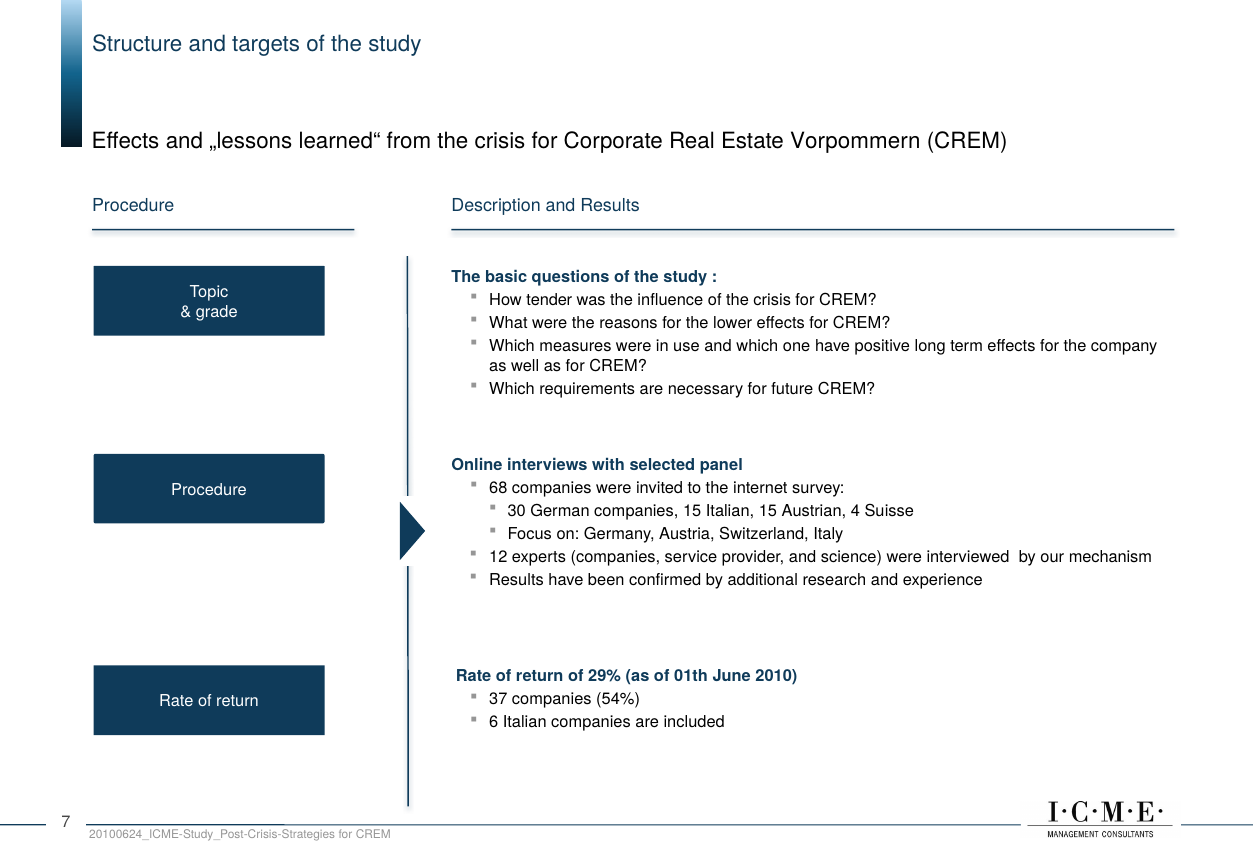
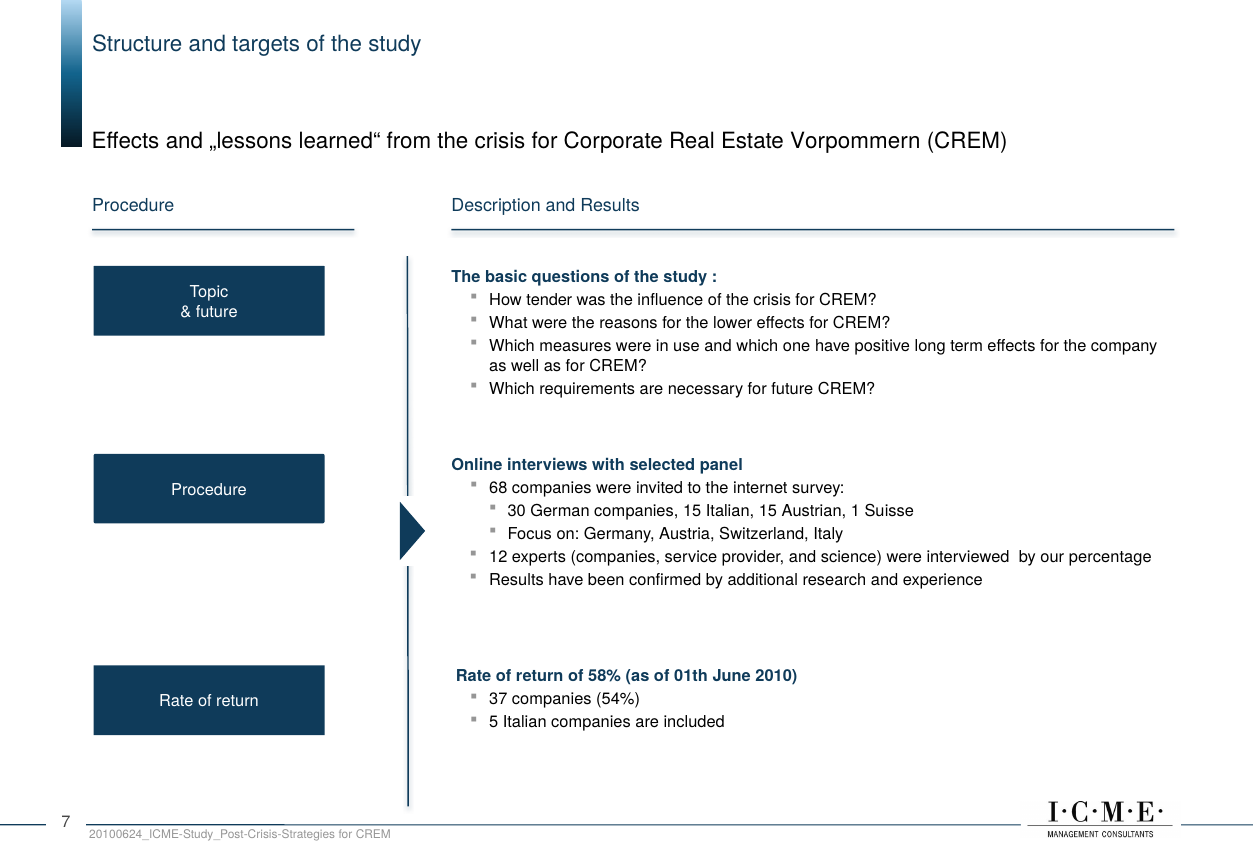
grade at (217, 311): grade -> future
4: 4 -> 1
mechanism: mechanism -> percentage
29%: 29% -> 58%
6: 6 -> 5
